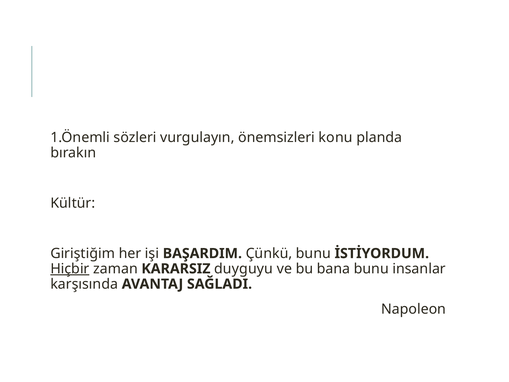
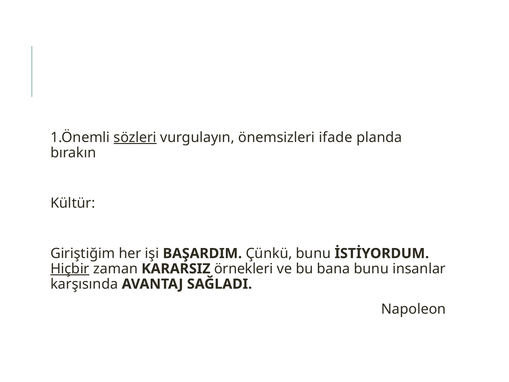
sözleri underline: none -> present
konu: konu -> ifade
duyguyu: duyguyu -> örnekleri
